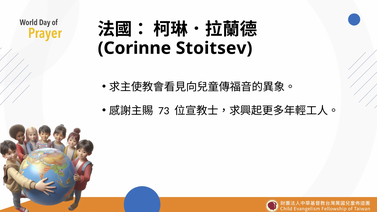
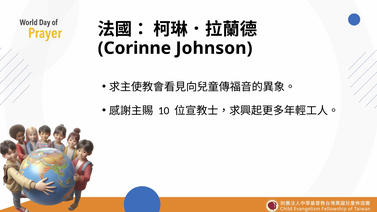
Stoitsev: Stoitsev -> Johnson
73: 73 -> 10
